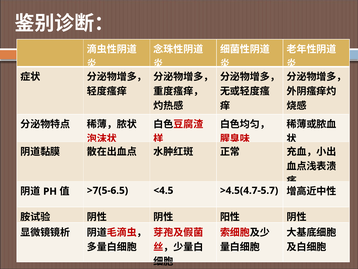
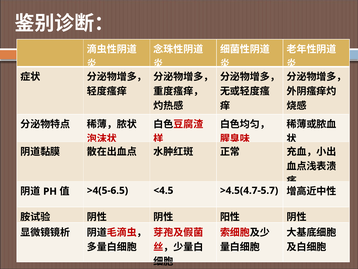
>7(5-6.5: >7(5-6.5 -> >4(5-6.5
